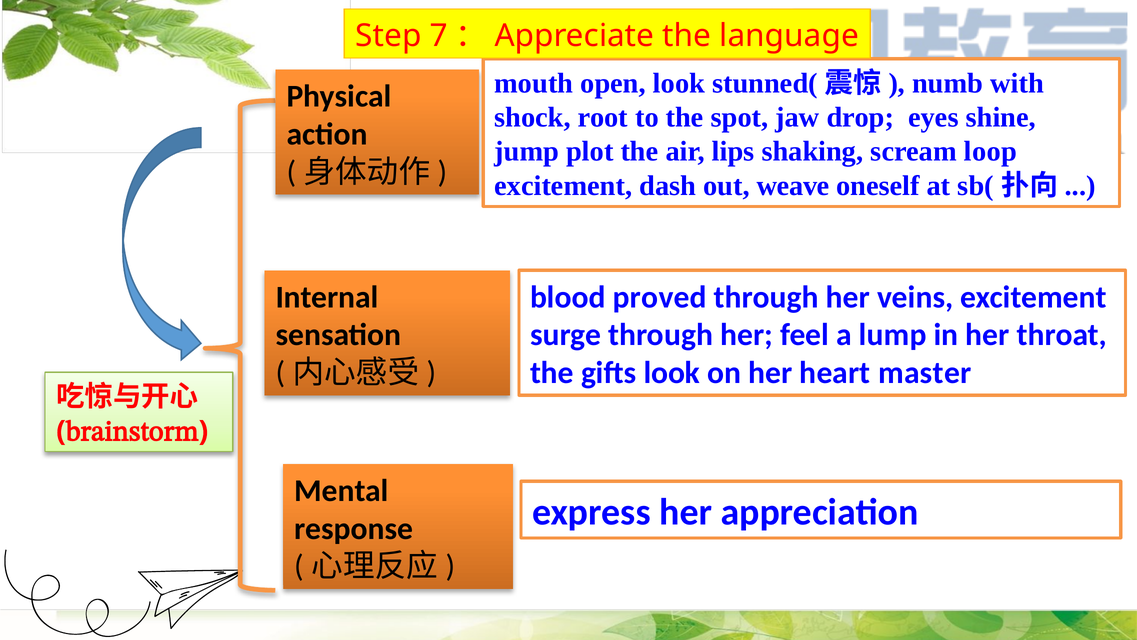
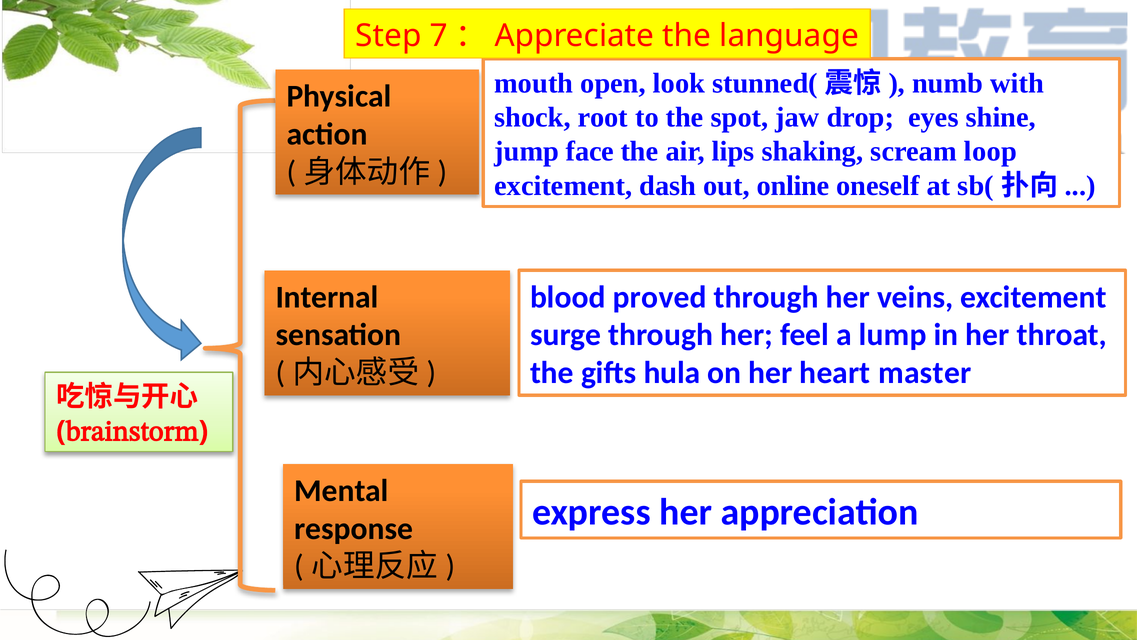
plot: plot -> face
weave: weave -> online
gifts look: look -> hula
